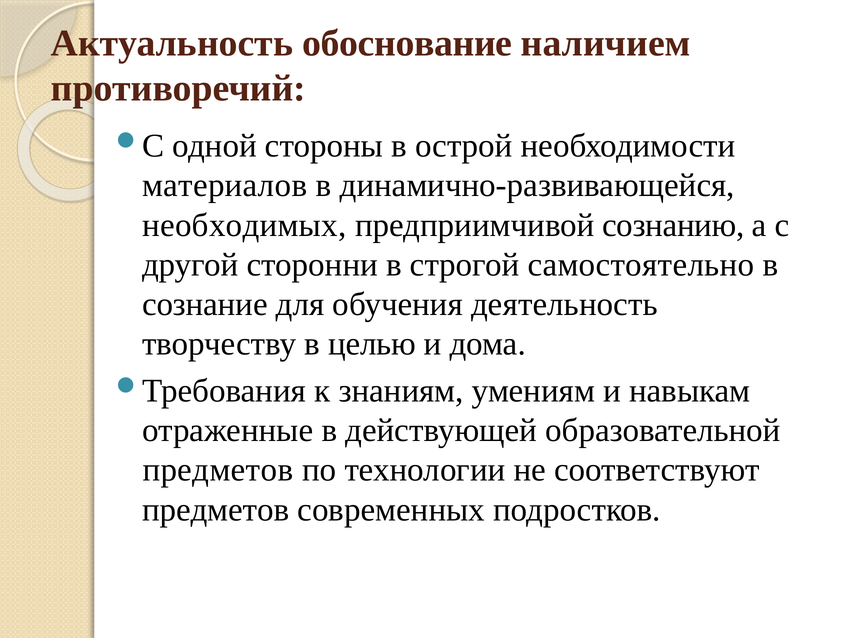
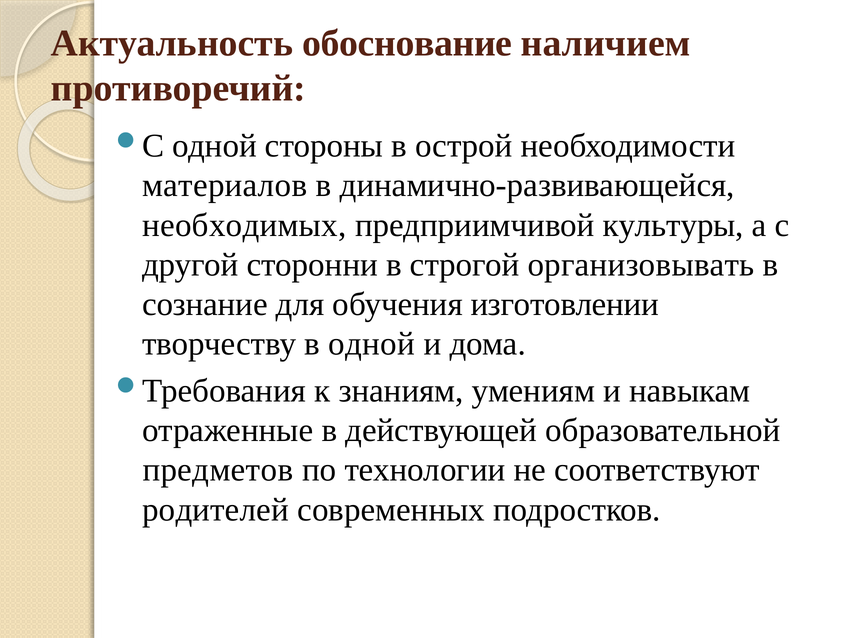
сознанию: сознанию -> культуры
самостоятельно: самостоятельно -> организовывать
деятельность: деятельность -> изготовлении
в целью: целью -> одной
предметов at (216, 510): предметов -> родителей
